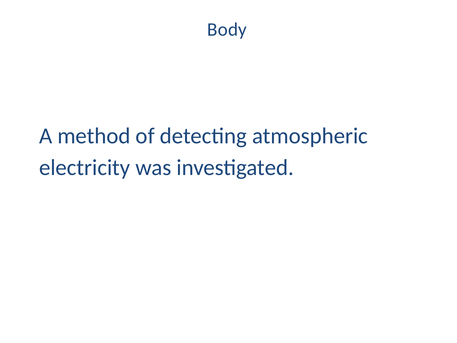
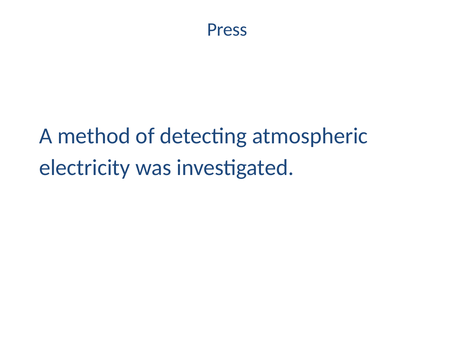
Body: Body -> Press
